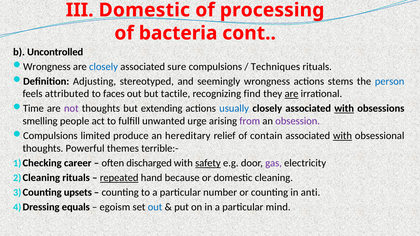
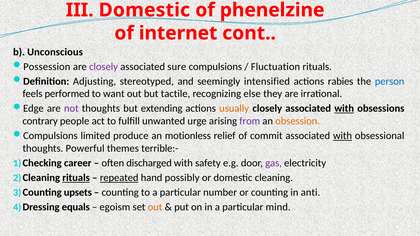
processing: processing -> phenelzine
bacteria: bacteria -> internet
Uncontrolled: Uncontrolled -> Unconscious
Wrongness at (47, 67): Wrongness -> Possession
closely at (104, 67) colour: blue -> purple
Techniques: Techniques -> Fluctuation
seemingly wrongness: wrongness -> intensified
stems: stems -> rabies
attributed: attributed -> performed
faces: faces -> want
find: find -> else
are at (292, 94) underline: present -> none
Time: Time -> Edge
usually colour: blue -> orange
smelling: smelling -> contrary
obsession colour: purple -> orange
hereditary: hereditary -> motionless
contain: contain -> commit
safety underline: present -> none
rituals at (76, 178) underline: none -> present
because: because -> possibly
out at (155, 207) colour: blue -> orange
